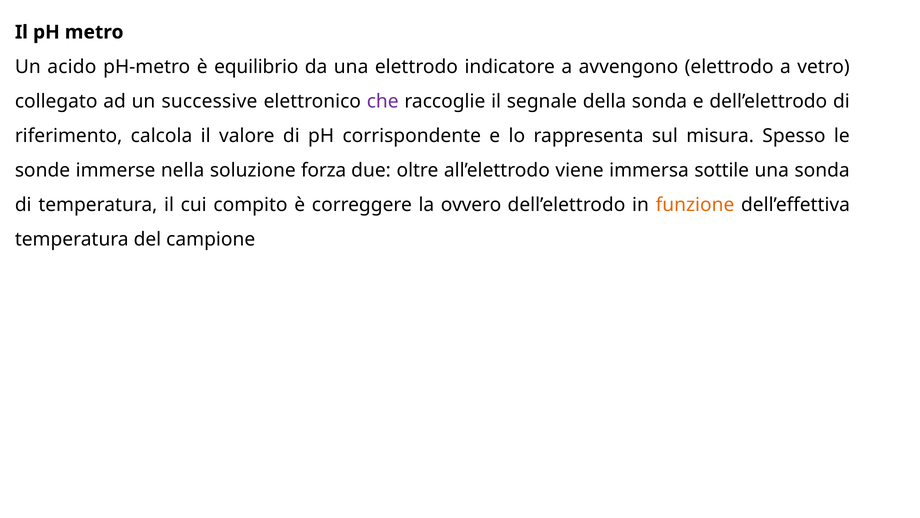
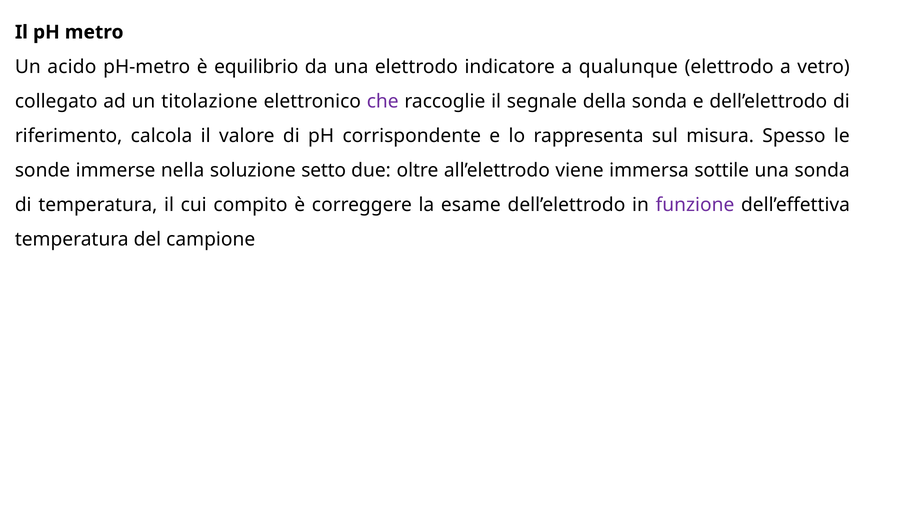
avvengono: avvengono -> qualunque
successive: successive -> titolazione
forza: forza -> setto
ovvero: ovvero -> esame
funzione colour: orange -> purple
